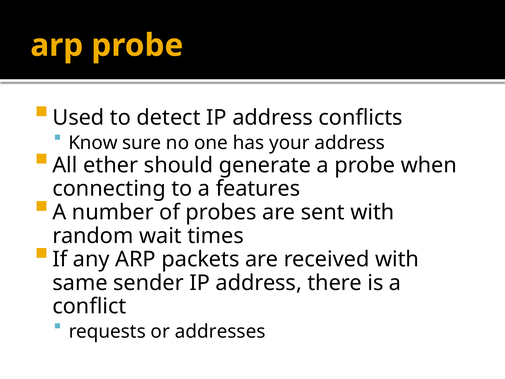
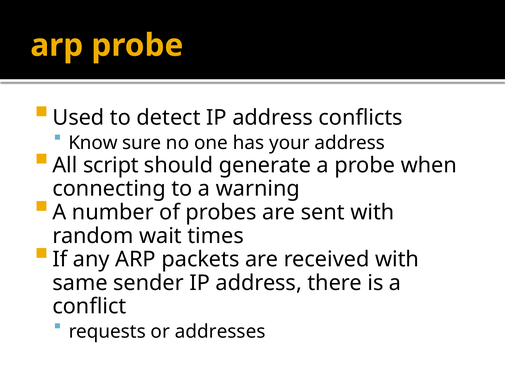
ether: ether -> script
features: features -> warning
